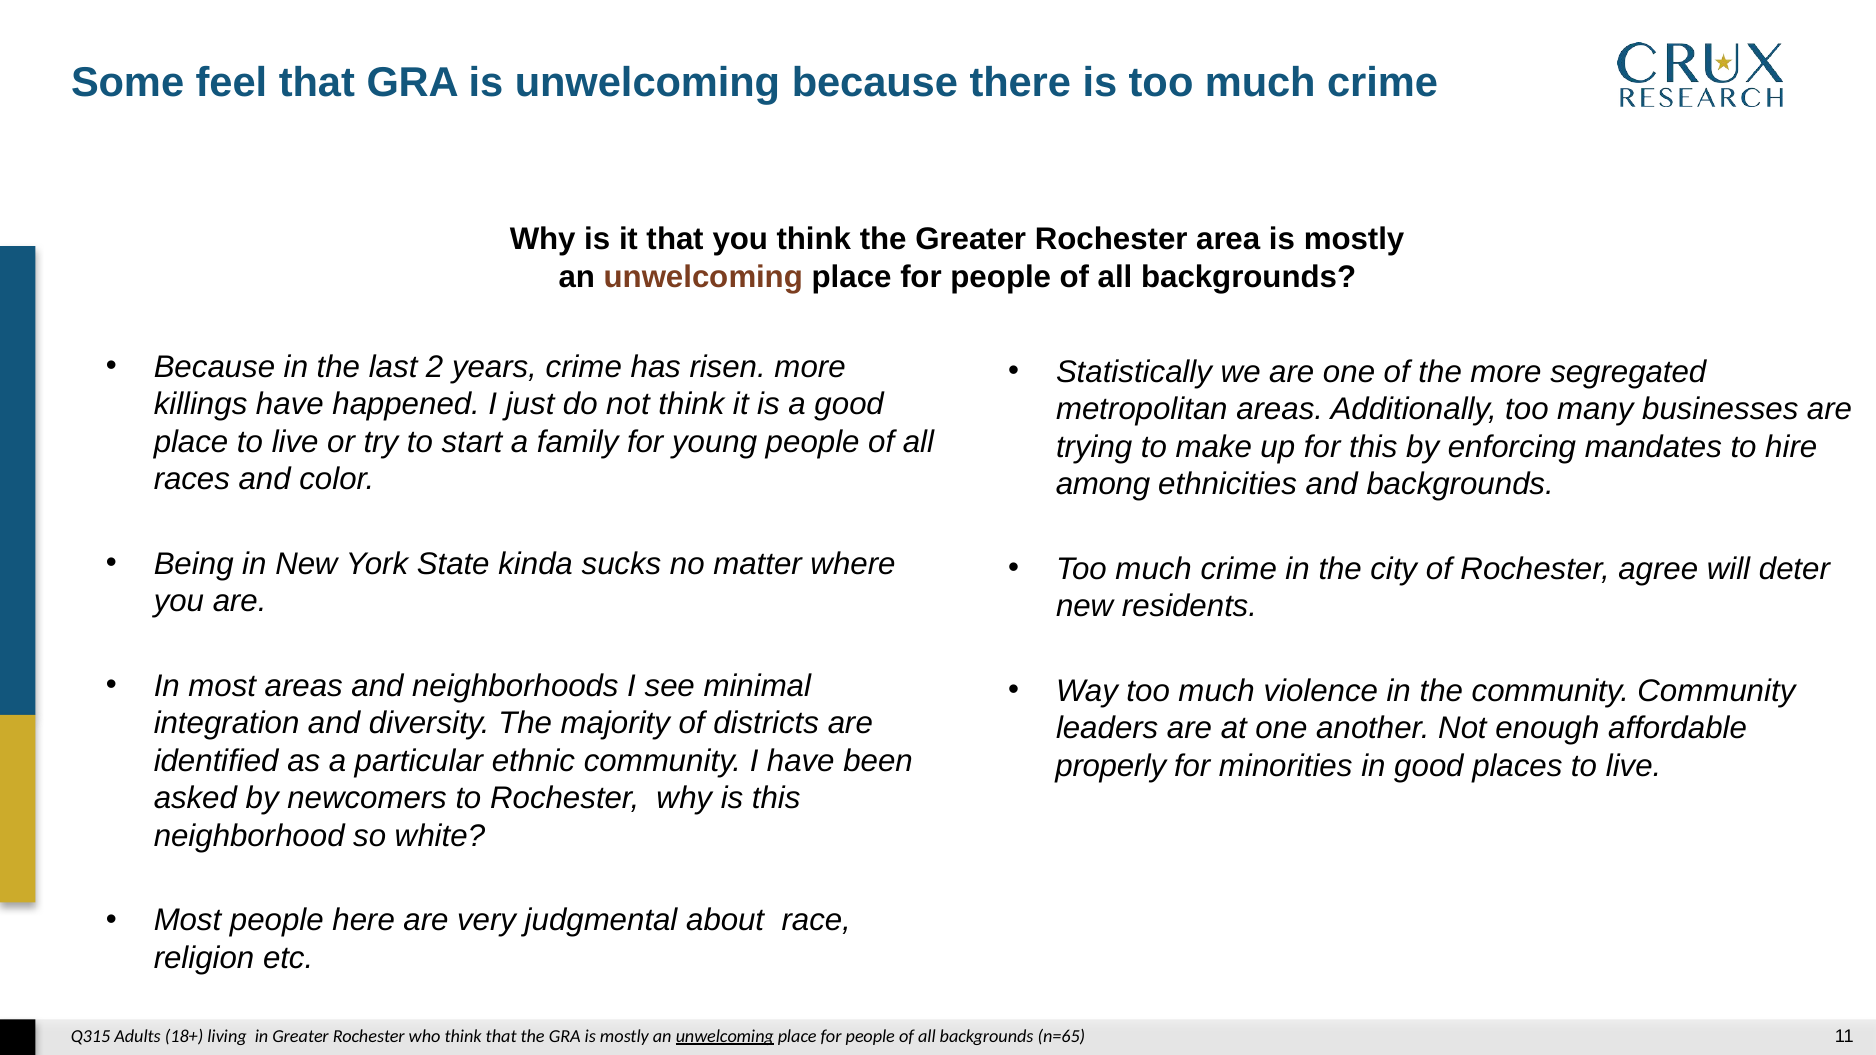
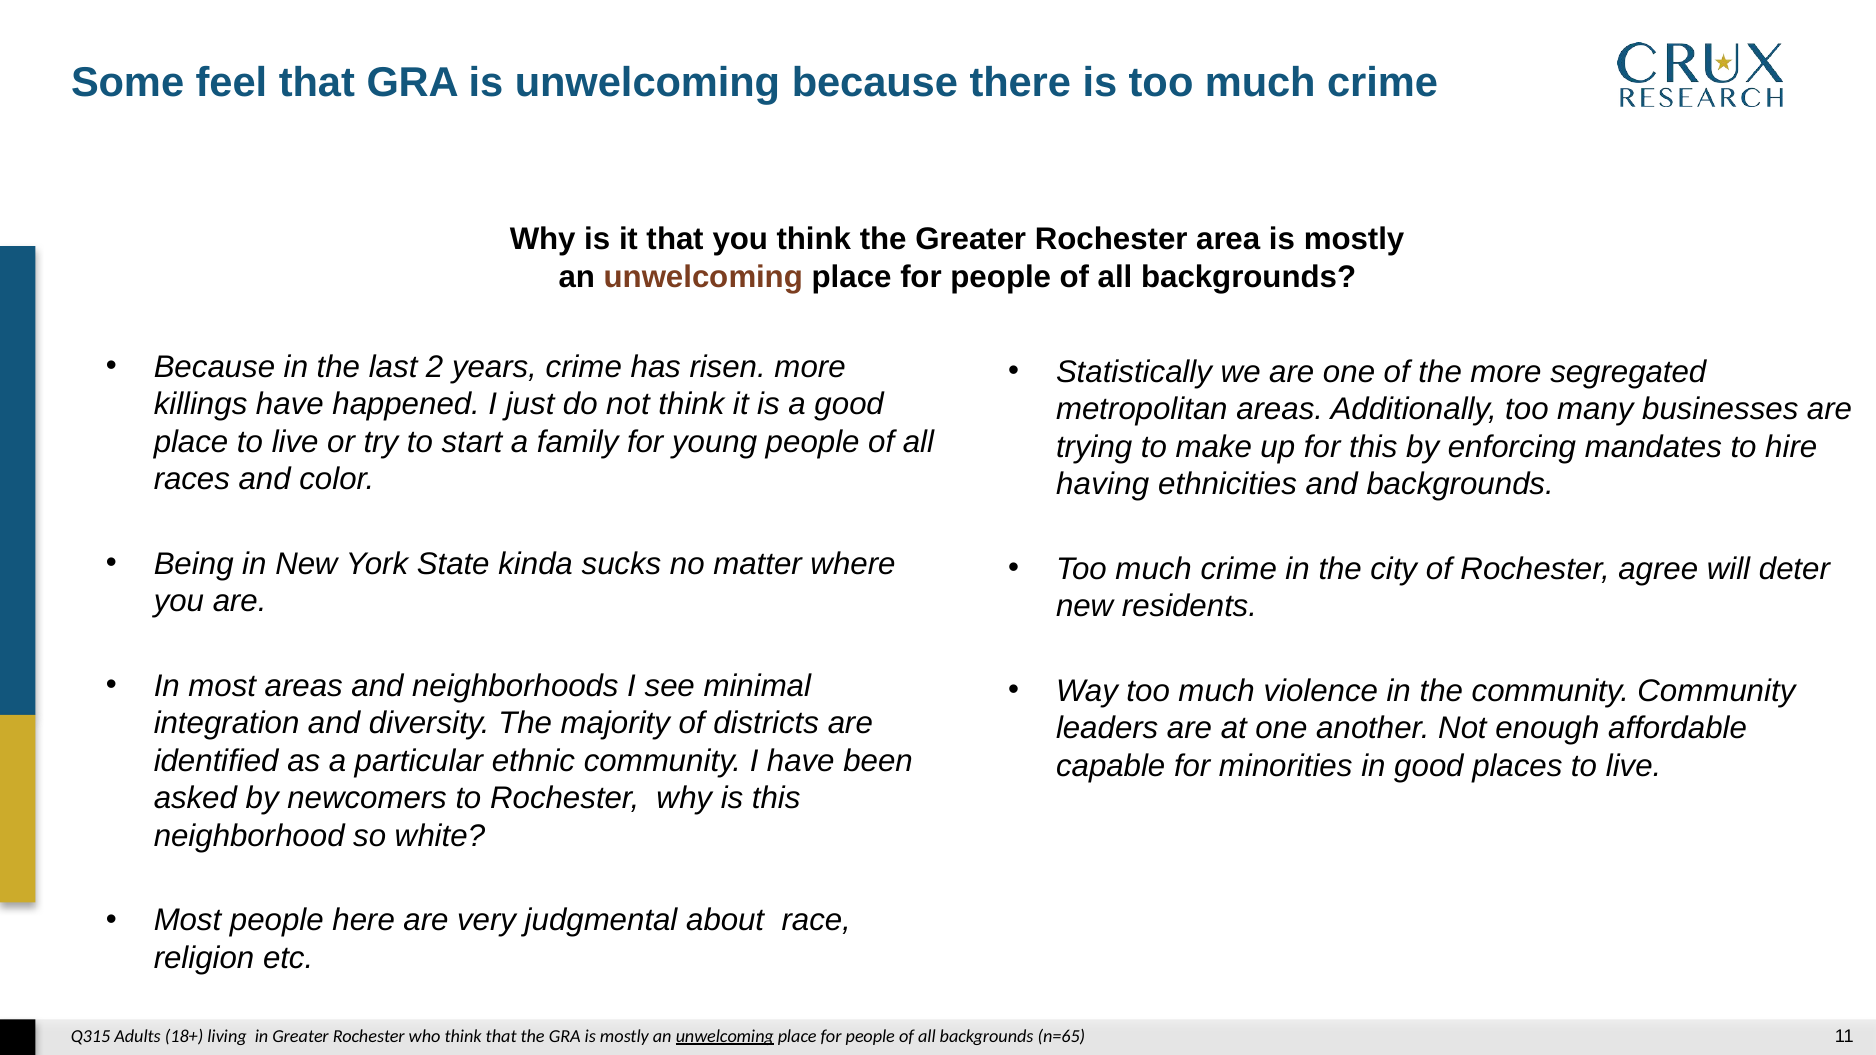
among: among -> having
properly: properly -> capable
